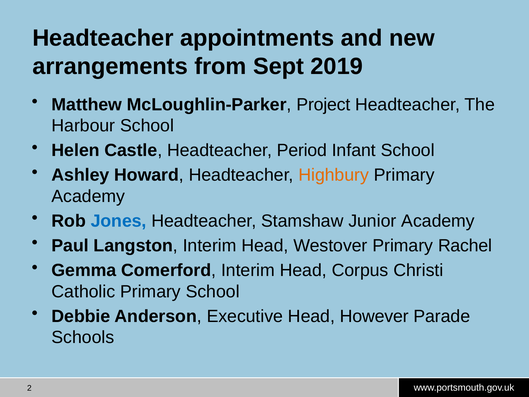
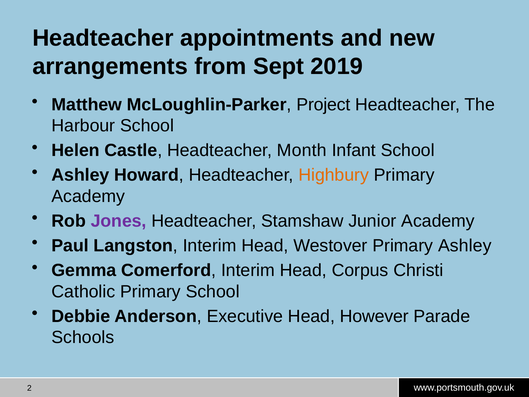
Period: Period -> Month
Jones colour: blue -> purple
Primary Rachel: Rachel -> Ashley
